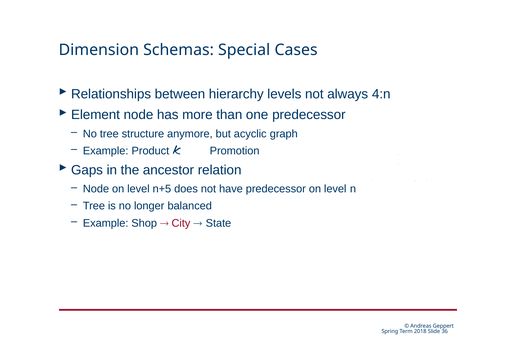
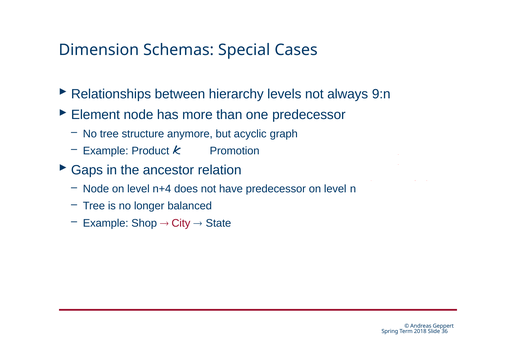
4:n: 4:n -> 9:n
n+5: n+5 -> n+4
